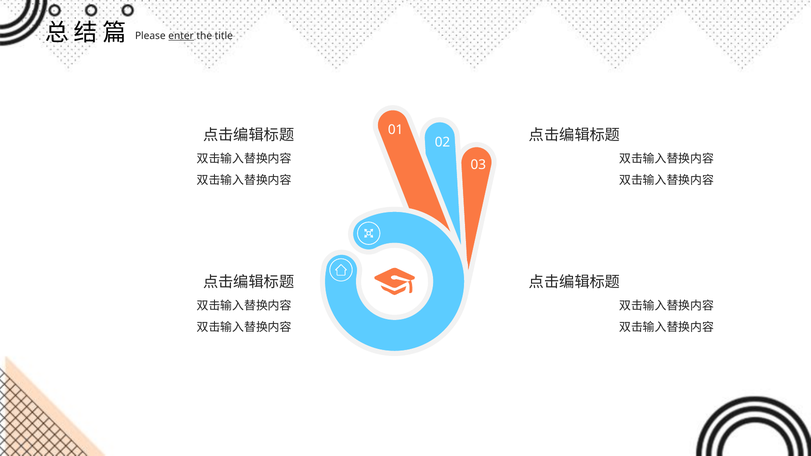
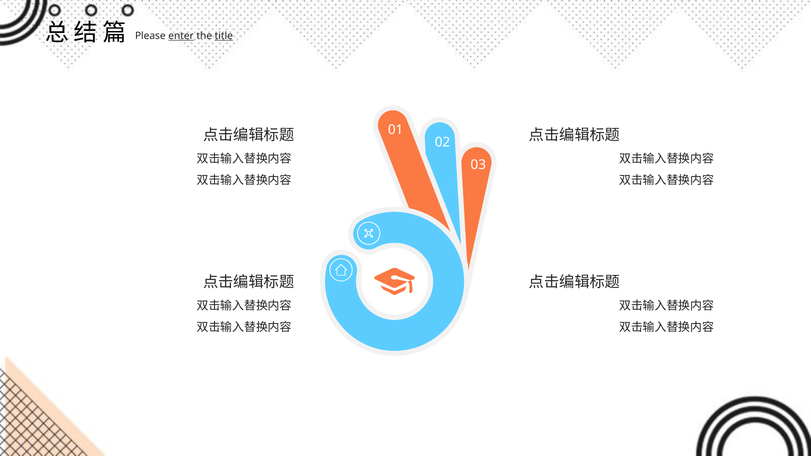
title underline: none -> present
